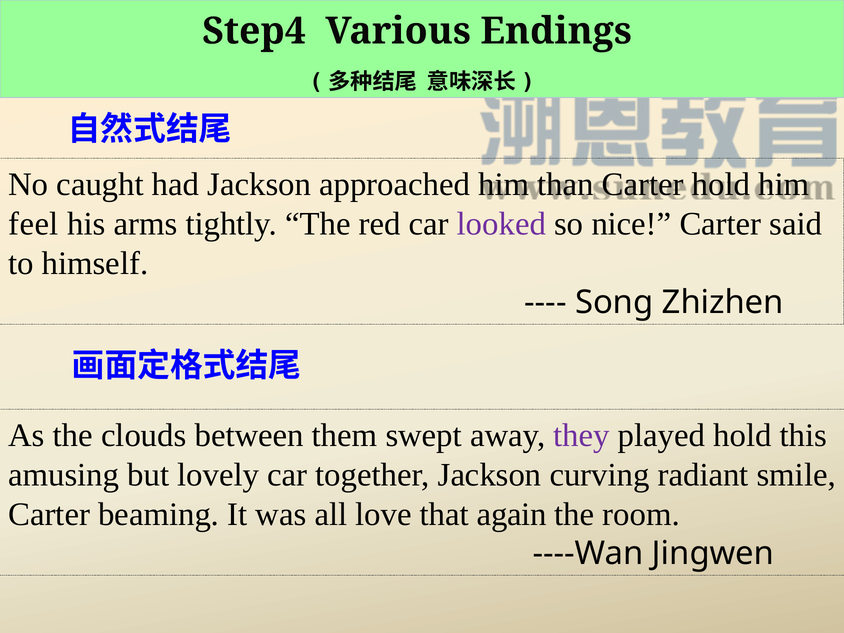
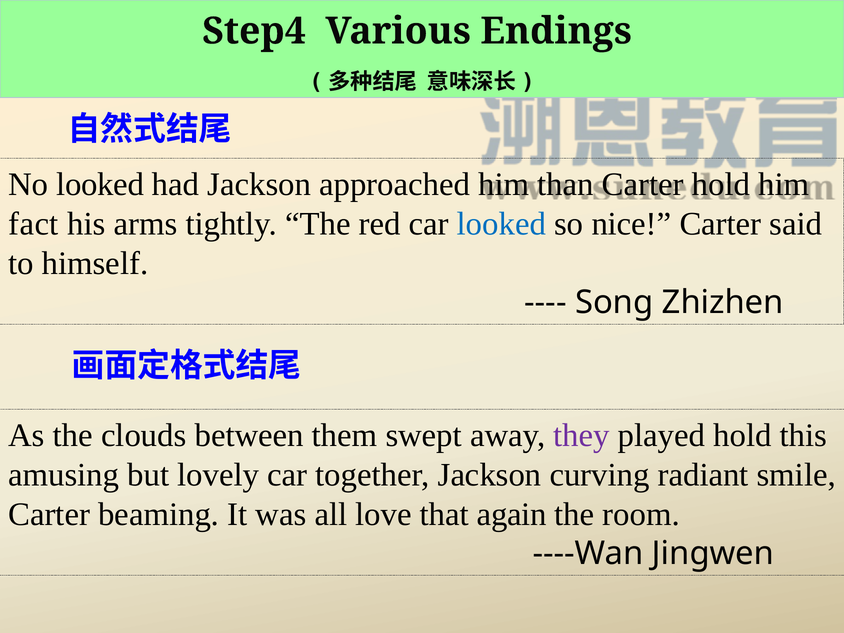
No caught: caught -> looked
feel: feel -> fact
looked at (501, 224) colour: purple -> blue
